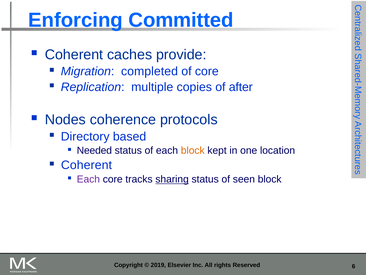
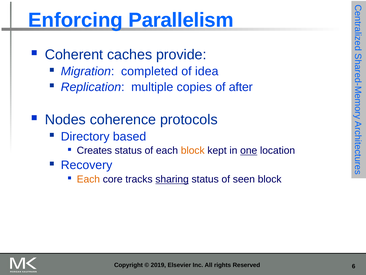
Committed: Committed -> Parallelism
of core: core -> idea
Needed: Needed -> Creates
one underline: none -> present
Coherent at (86, 165): Coherent -> Recovery
Each at (88, 179) colour: purple -> orange
